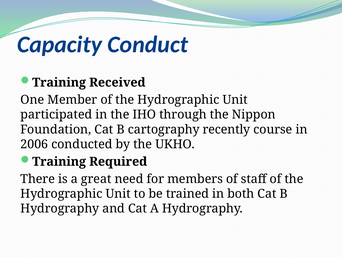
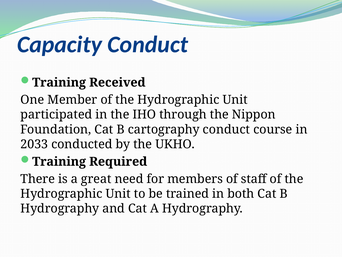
cartography recently: recently -> conduct
2006: 2006 -> 2033
